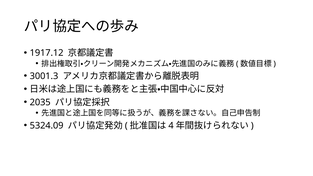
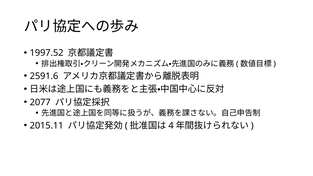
1917.12: 1917.12 -> 1997.52
3001.3: 3001.3 -> 2591.6
2035: 2035 -> 2077
5324.09: 5324.09 -> 2015.11
